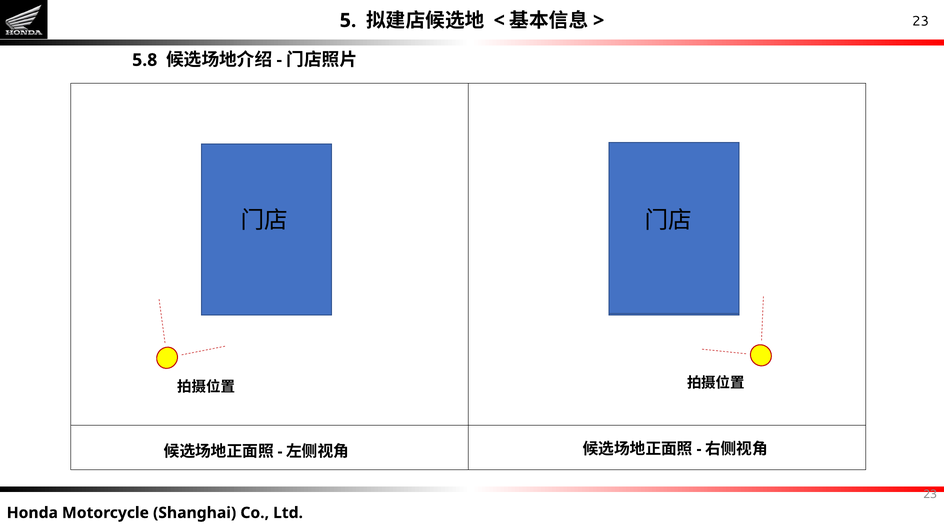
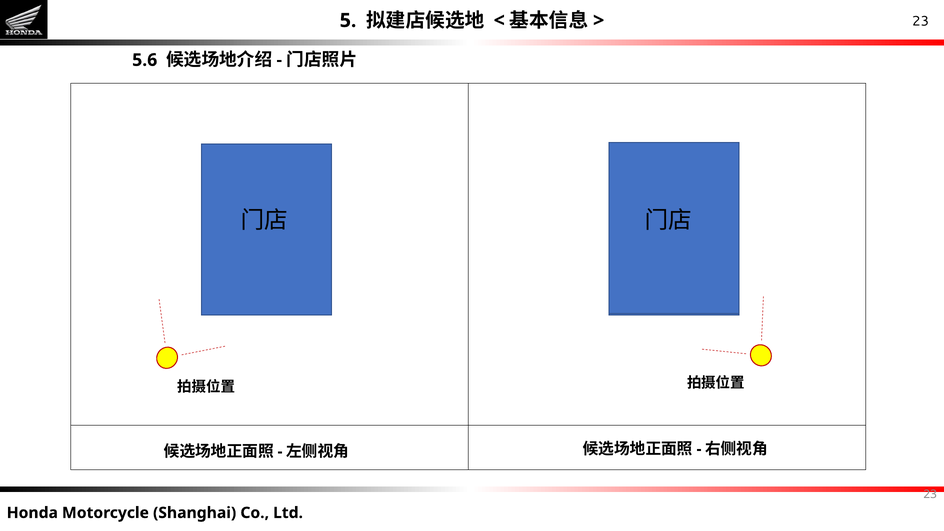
5.8: 5.8 -> 5.6
